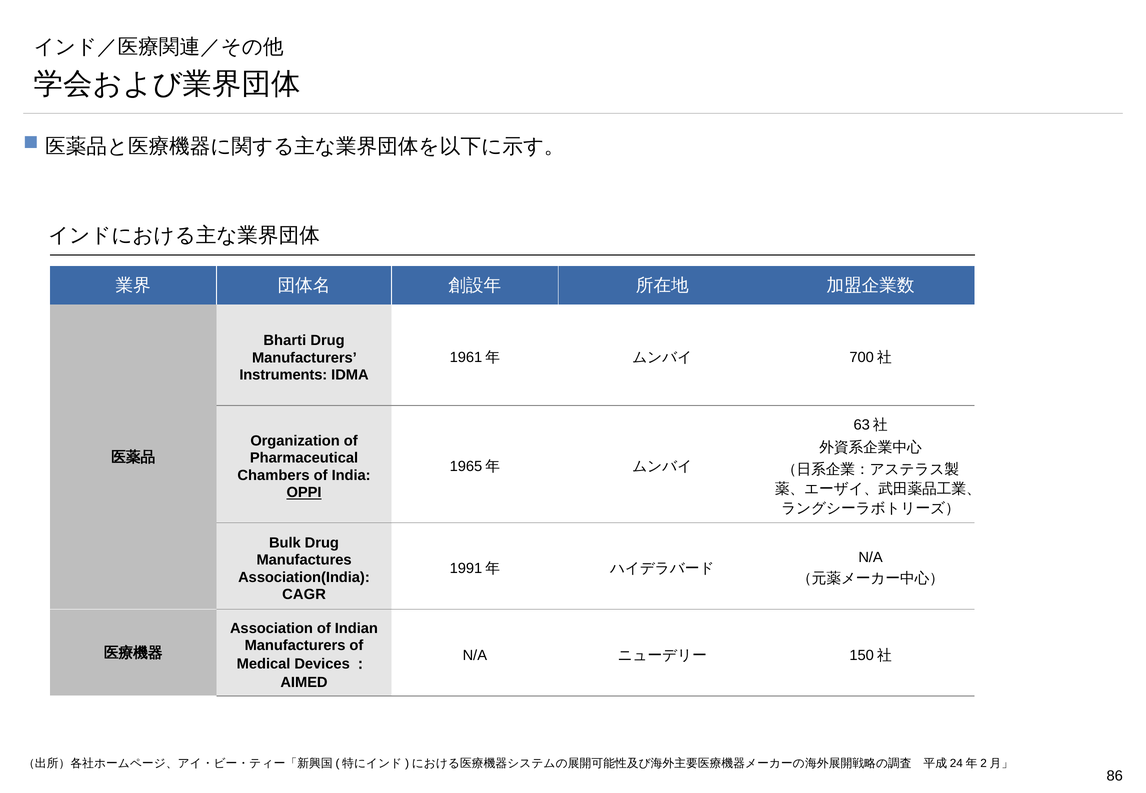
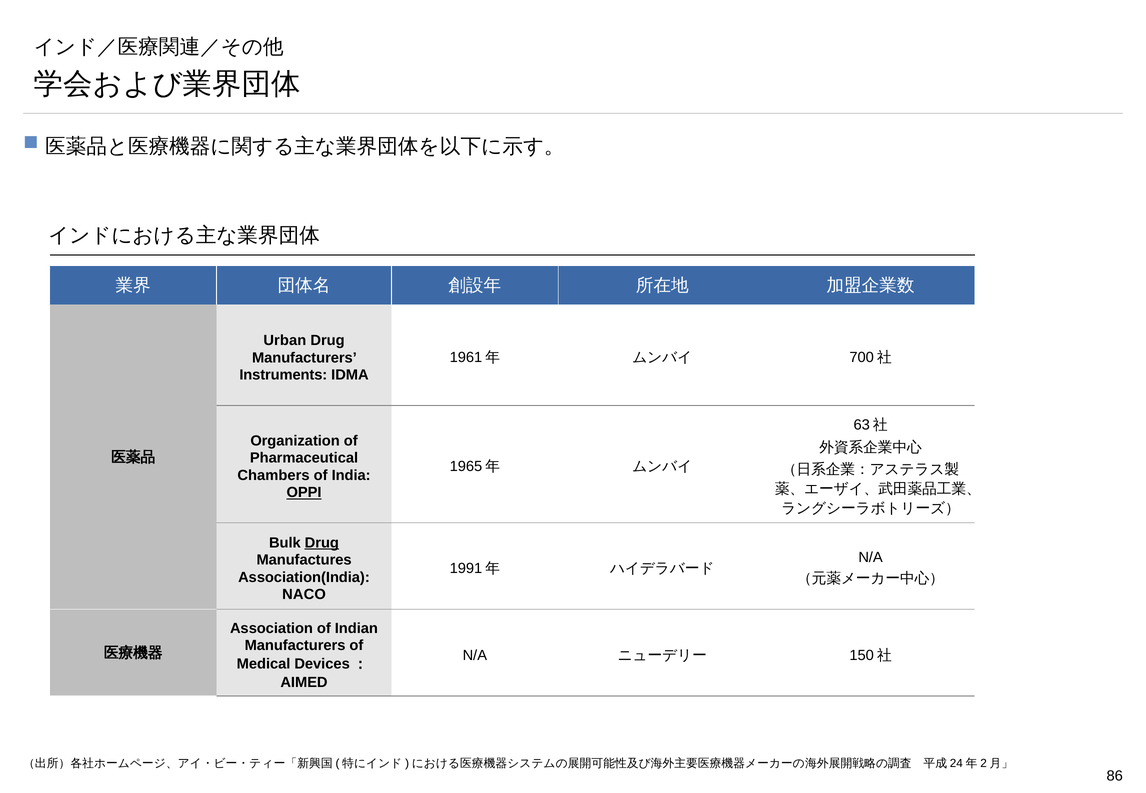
Bharti: Bharti -> Urban
Drug at (322, 543) underline: none -> present
CAGR: CAGR -> NACO
